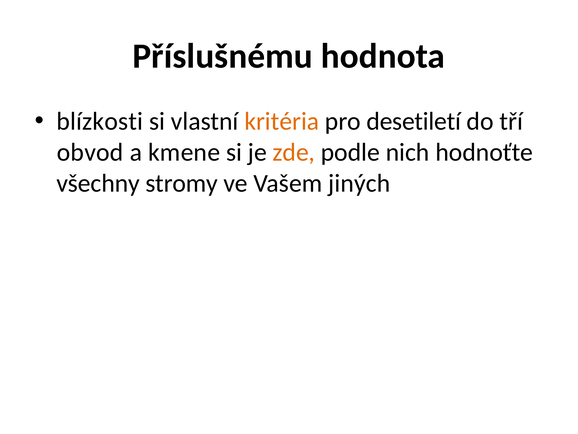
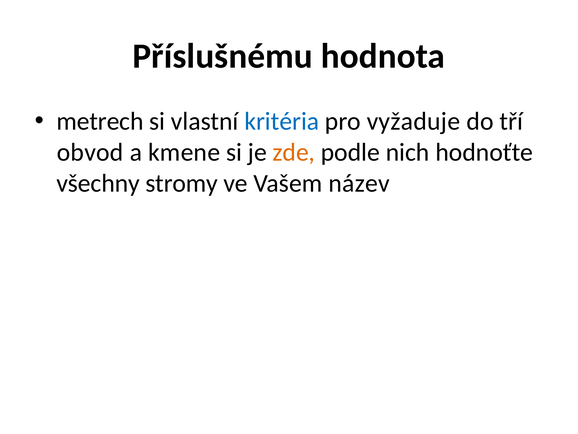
blízkosti: blízkosti -> metrech
kritéria colour: orange -> blue
desetiletí: desetiletí -> vyžaduje
jiných: jiných -> název
